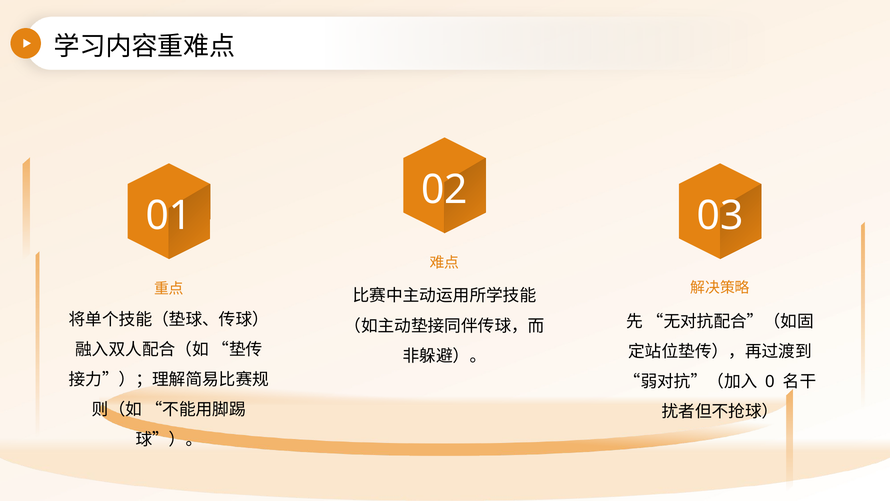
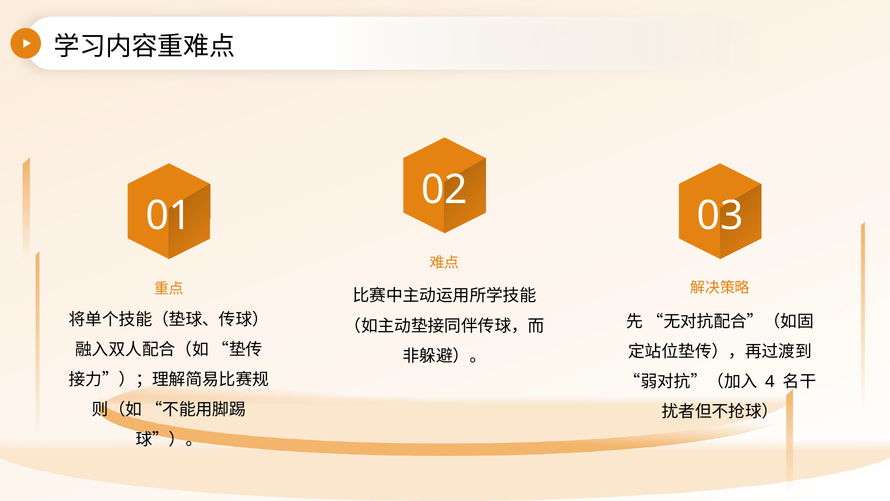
0: 0 -> 4
